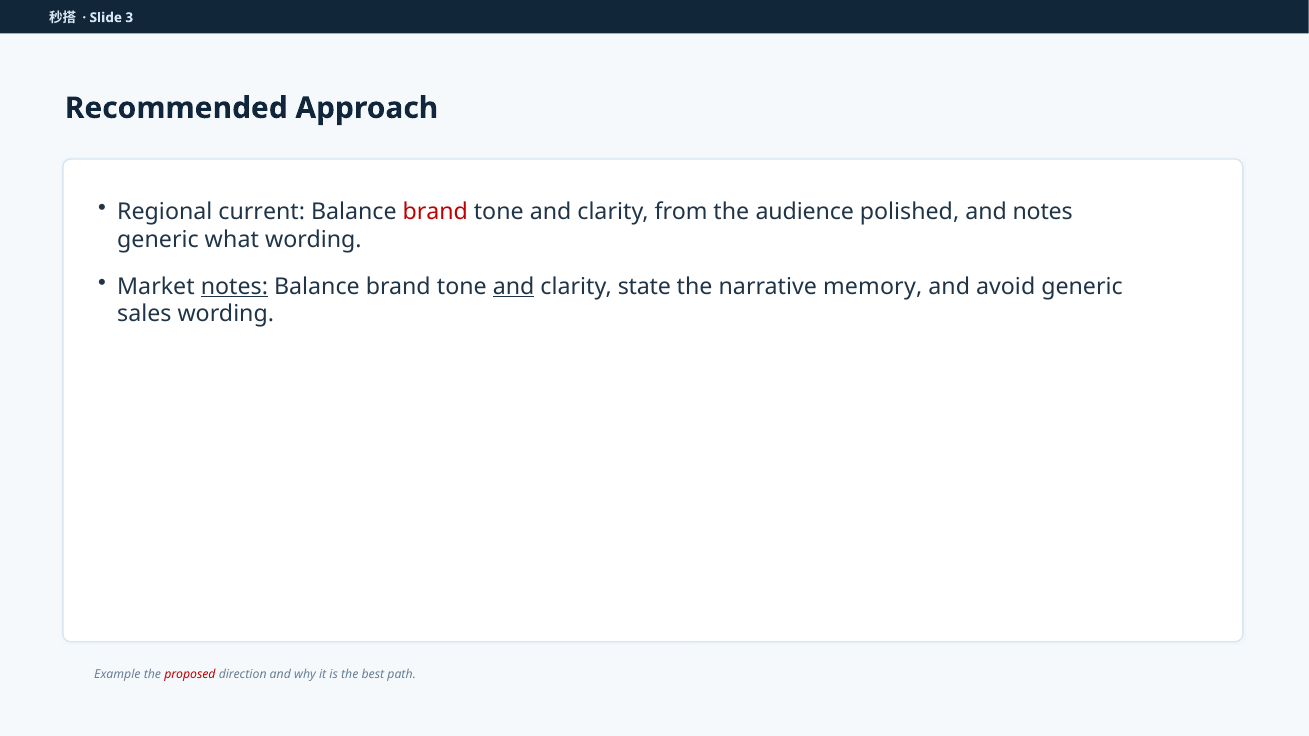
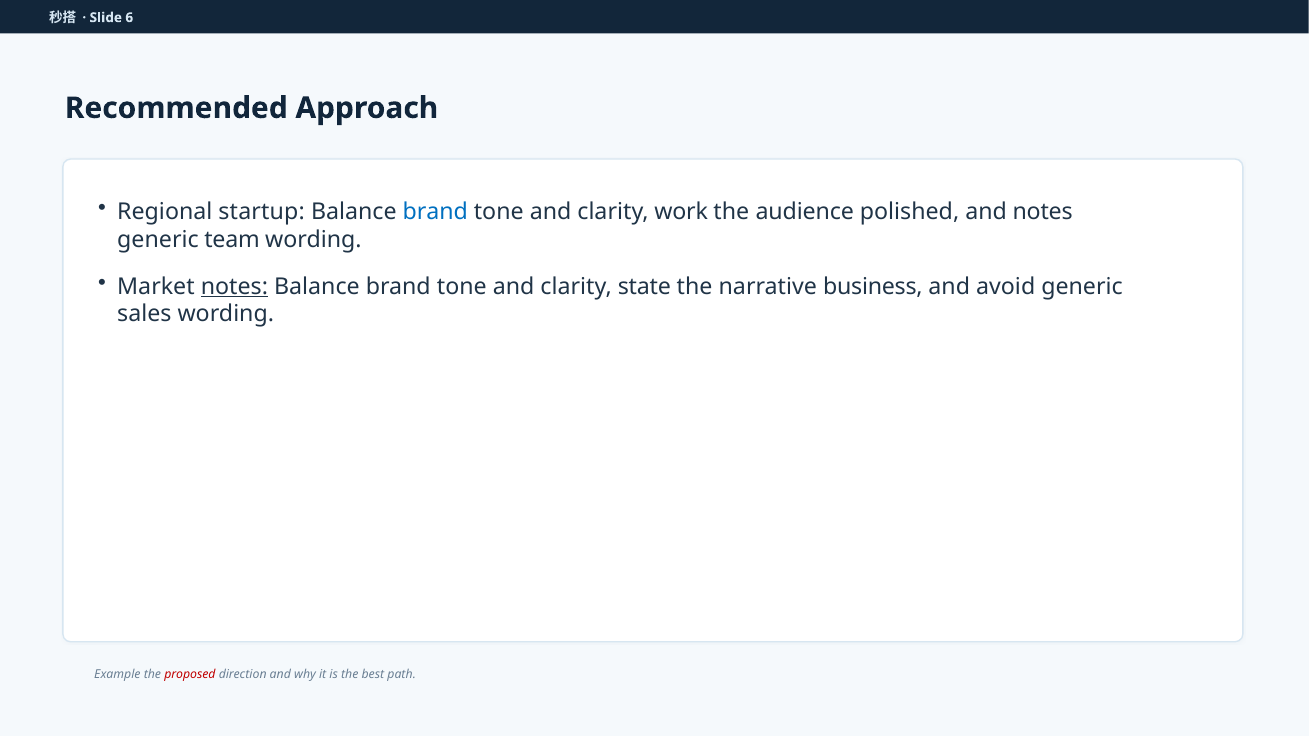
3: 3 -> 6
current: current -> startup
brand at (435, 212) colour: red -> blue
from: from -> work
what: what -> team
and at (514, 287) underline: present -> none
memory: memory -> business
